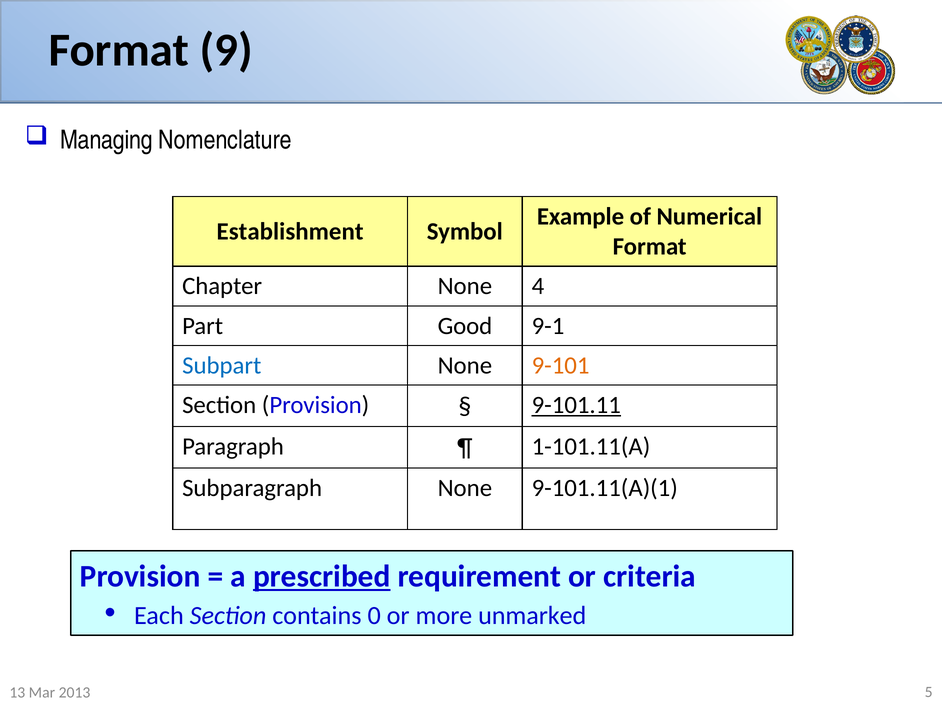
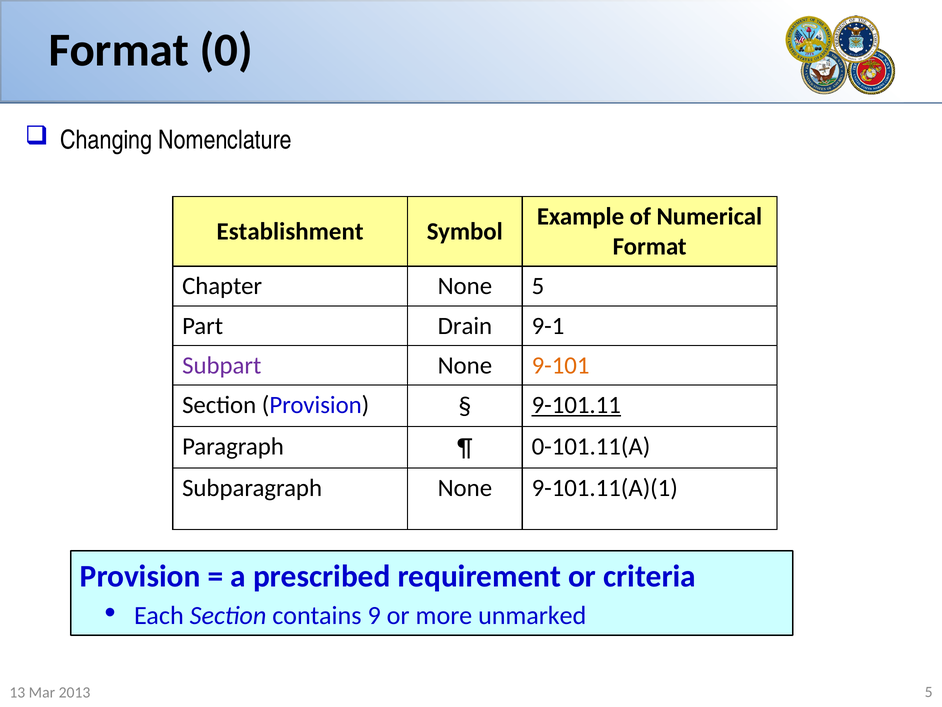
9: 9 -> 0
Managing: Managing -> Changing
None 4: 4 -> 5
Good: Good -> Drain
Subpart colour: blue -> purple
1-101.11(A: 1-101.11(A -> 0-101.11(A
prescribed underline: present -> none
0: 0 -> 9
